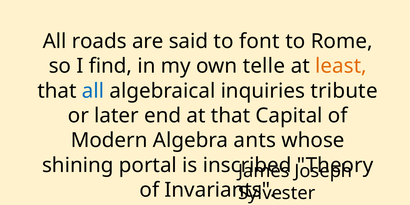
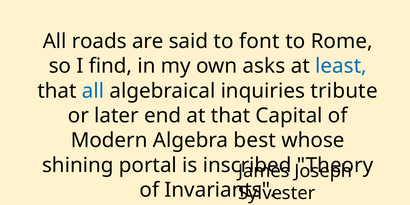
telle: telle -> asks
least colour: orange -> blue
ants: ants -> best
